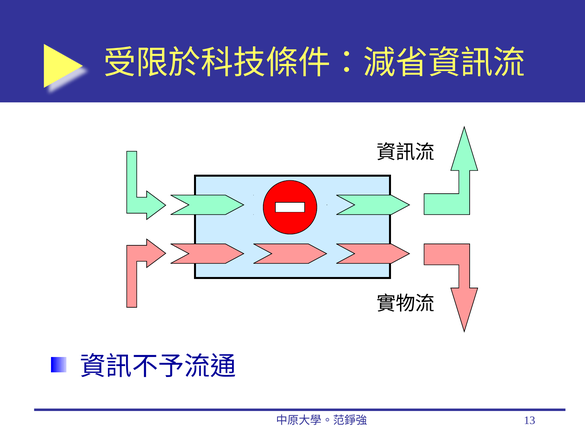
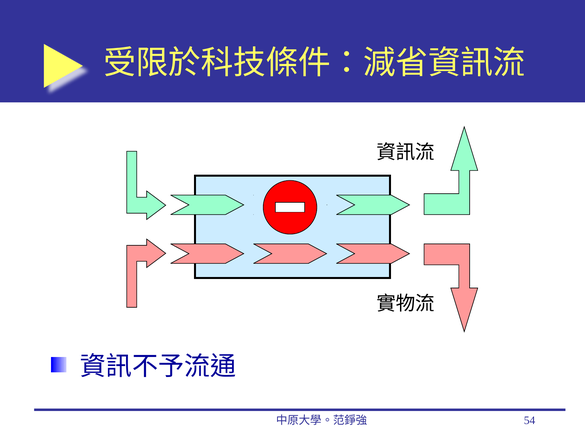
13: 13 -> 54
